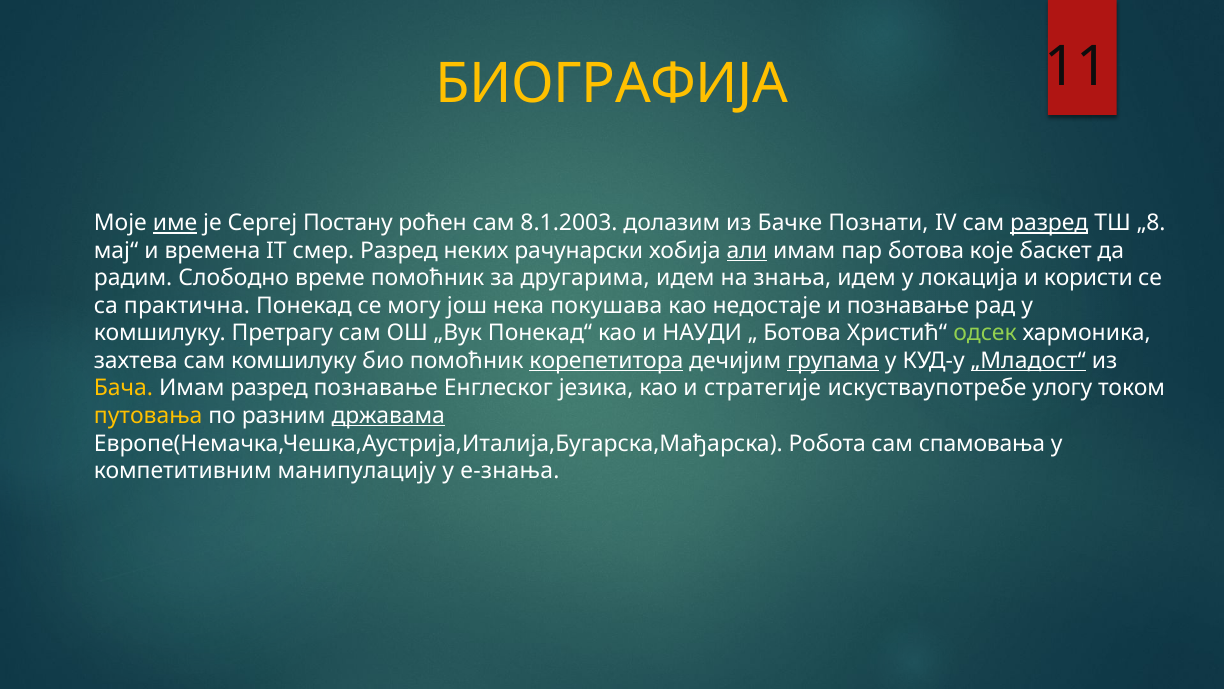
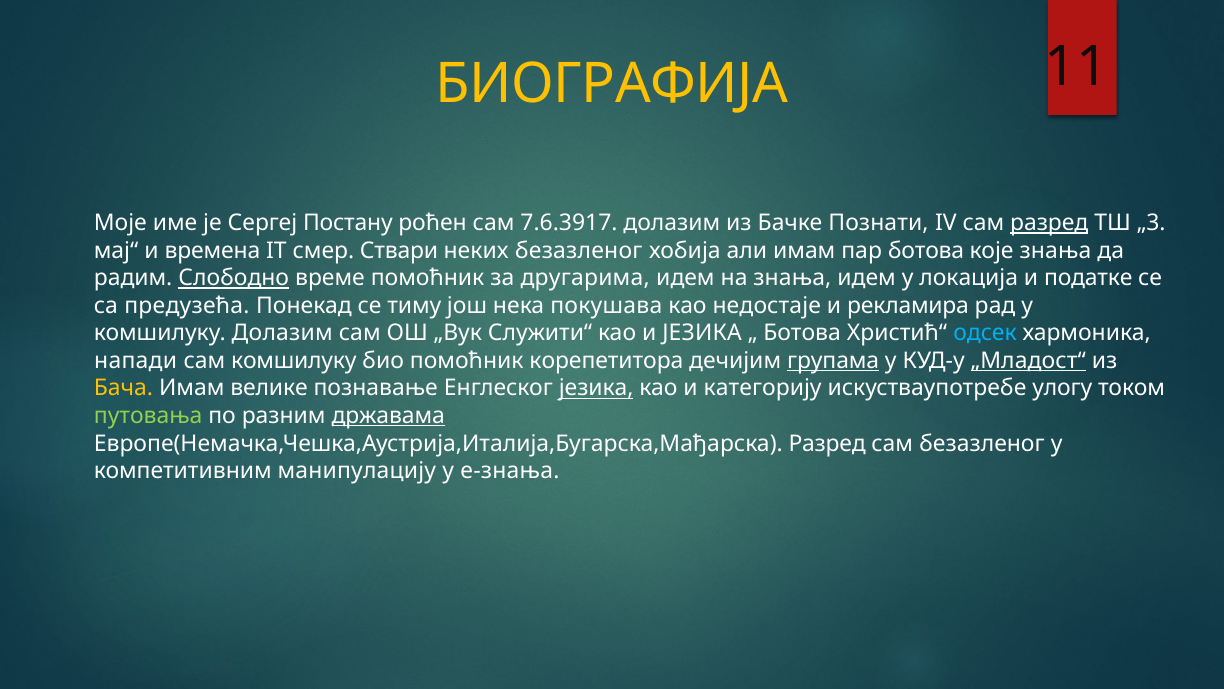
име underline: present -> none
8.1.2003: 8.1.2003 -> 7.6.3917
„8: „8 -> „3
смер Разред: Разред -> Ствари
неких рачунарски: рачунарски -> безазленог
али underline: present -> none
које баскет: баскет -> знања
Слободно underline: none -> present
користи: користи -> податке
практична: практична -> предузећа
могу: могу -> тиму
и познавање: познавање -> рекламира
комшилуку Претрагу: Претрагу -> Долазим
Понекад“: Понекад“ -> Служити“
и НАУДИ: НАУДИ -> ЈЕЗИКА
одсек colour: light green -> light blue
захтева: захтева -> напади
корепетитора underline: present -> none
Имам разред: разред -> велике
језика at (596, 388) underline: none -> present
стратегије: стратегије -> категорију
путовања colour: yellow -> light green
Европе(Немачка,Чешка,Аустрија,Италија,Бугарска,Мађарска Робота: Робота -> Разред
сам спамовања: спамовања -> безазленог
